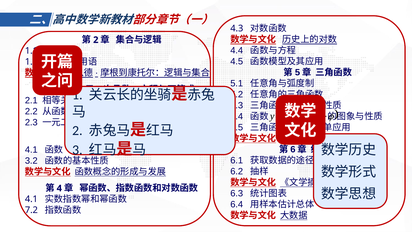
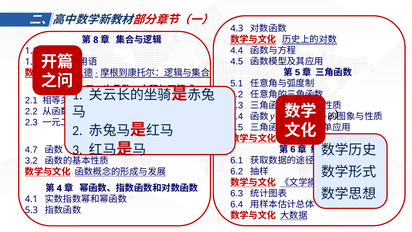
2 at (96, 40): 2 -> 8
4.1 at (31, 150): 4.1 -> 4.7
7.2 at (31, 210): 7.2 -> 5.3
